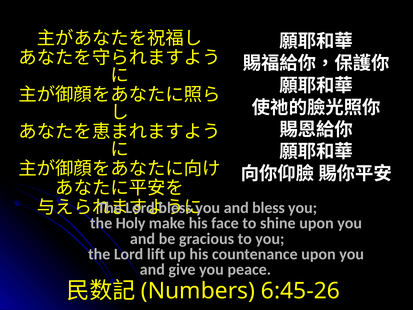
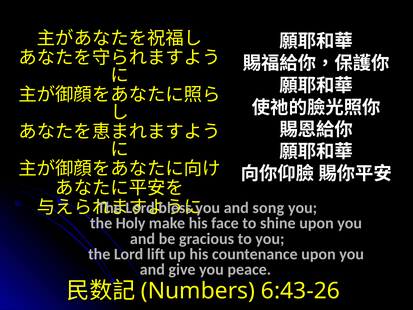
and bless: bless -> song
6:45-26: 6:45-26 -> 6:43-26
